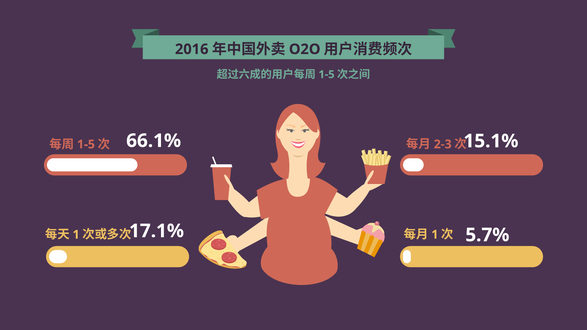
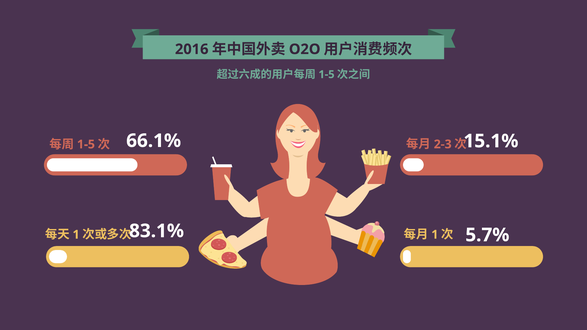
17.1%: 17.1% -> 83.1%
